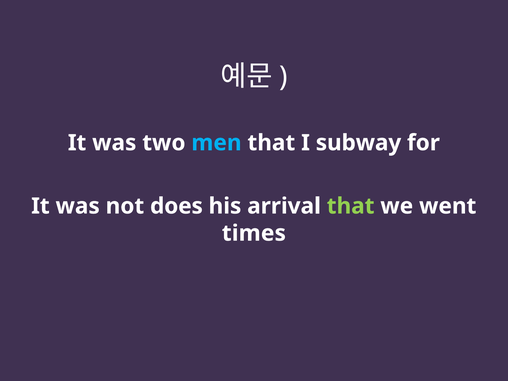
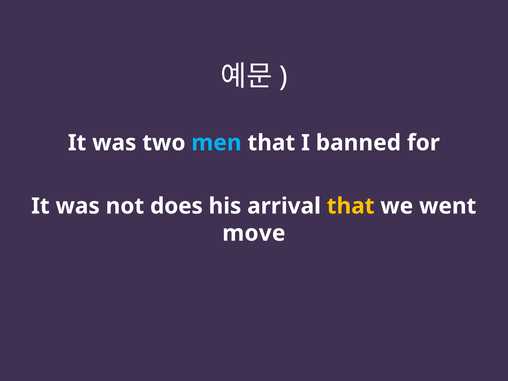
subway: subway -> banned
that at (351, 206) colour: light green -> yellow
times: times -> move
